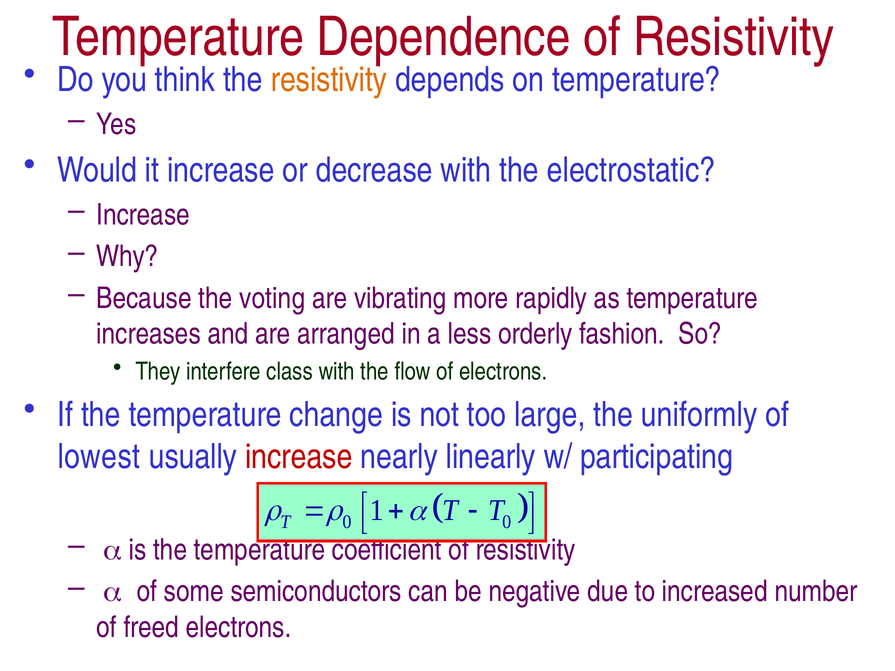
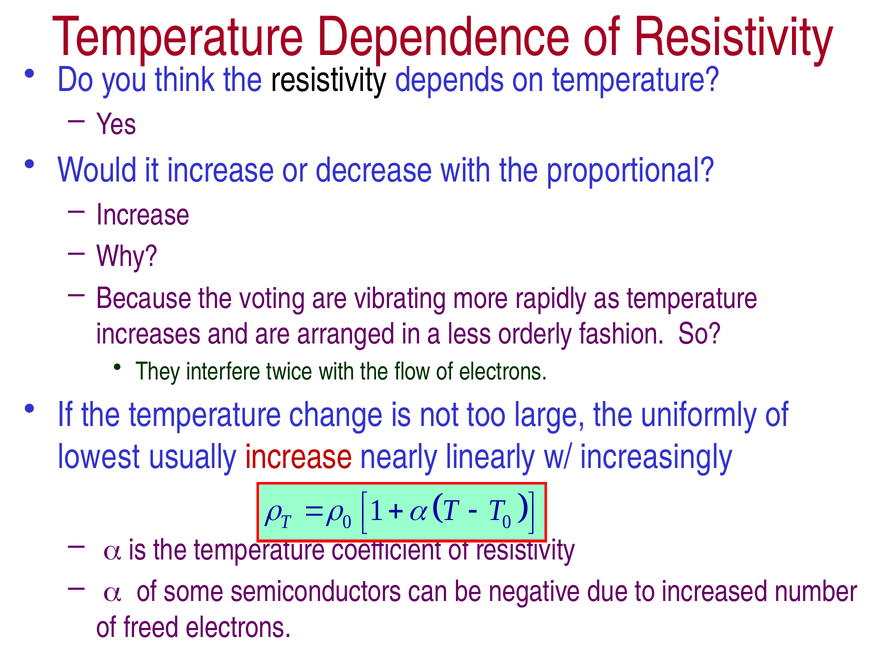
resistivity at (329, 80) colour: orange -> black
electrostatic: electrostatic -> proportional
class: class -> twice
participating: participating -> increasingly
